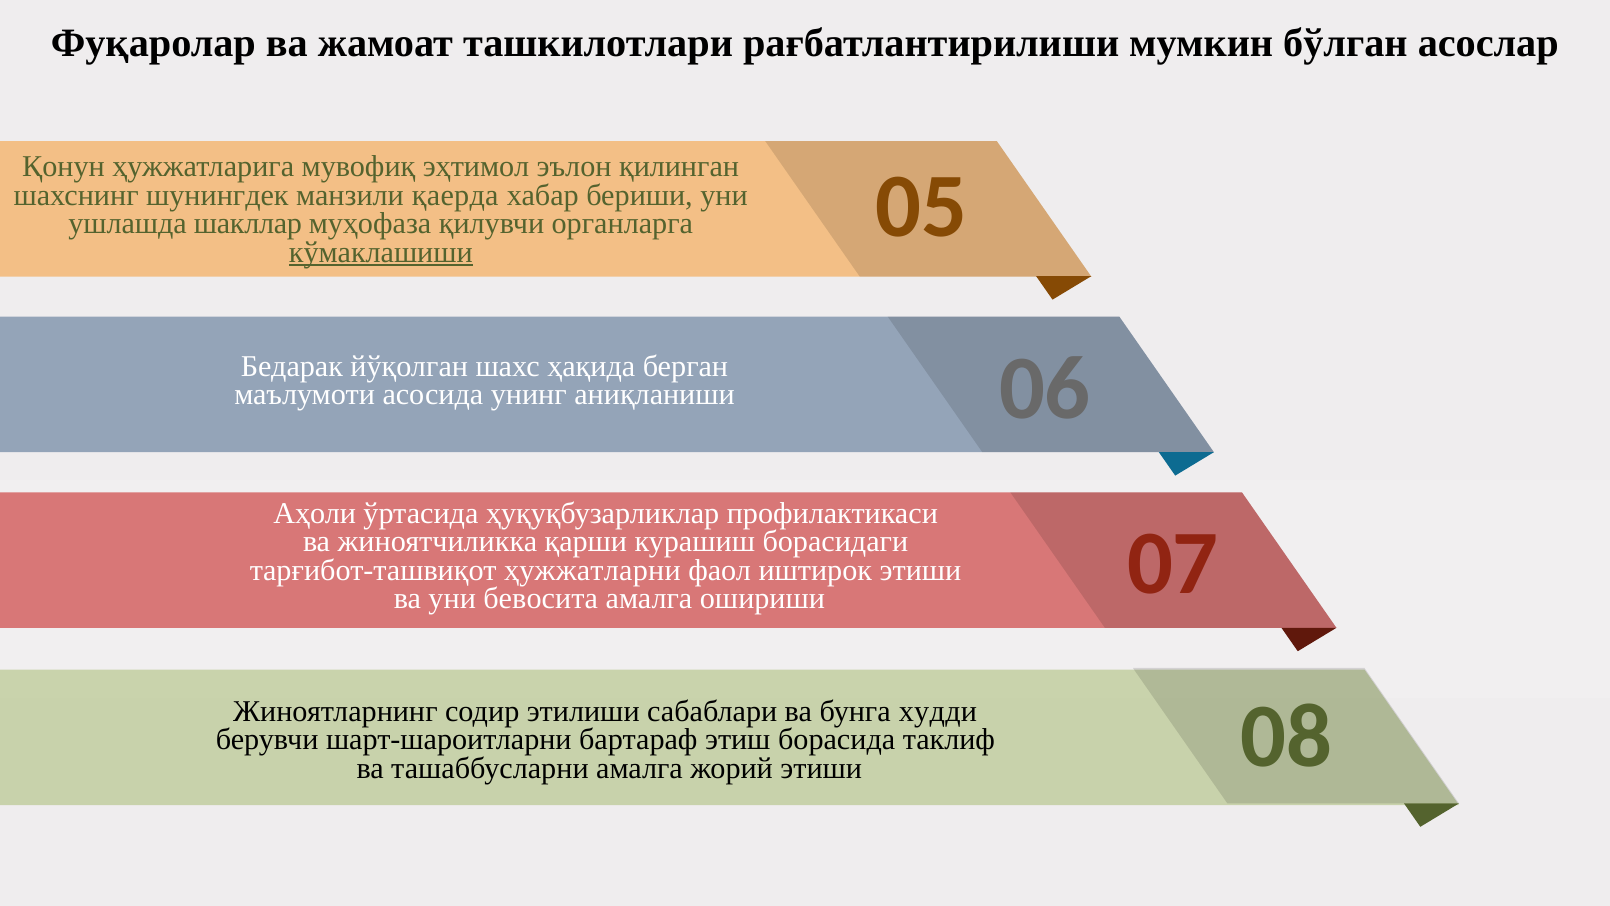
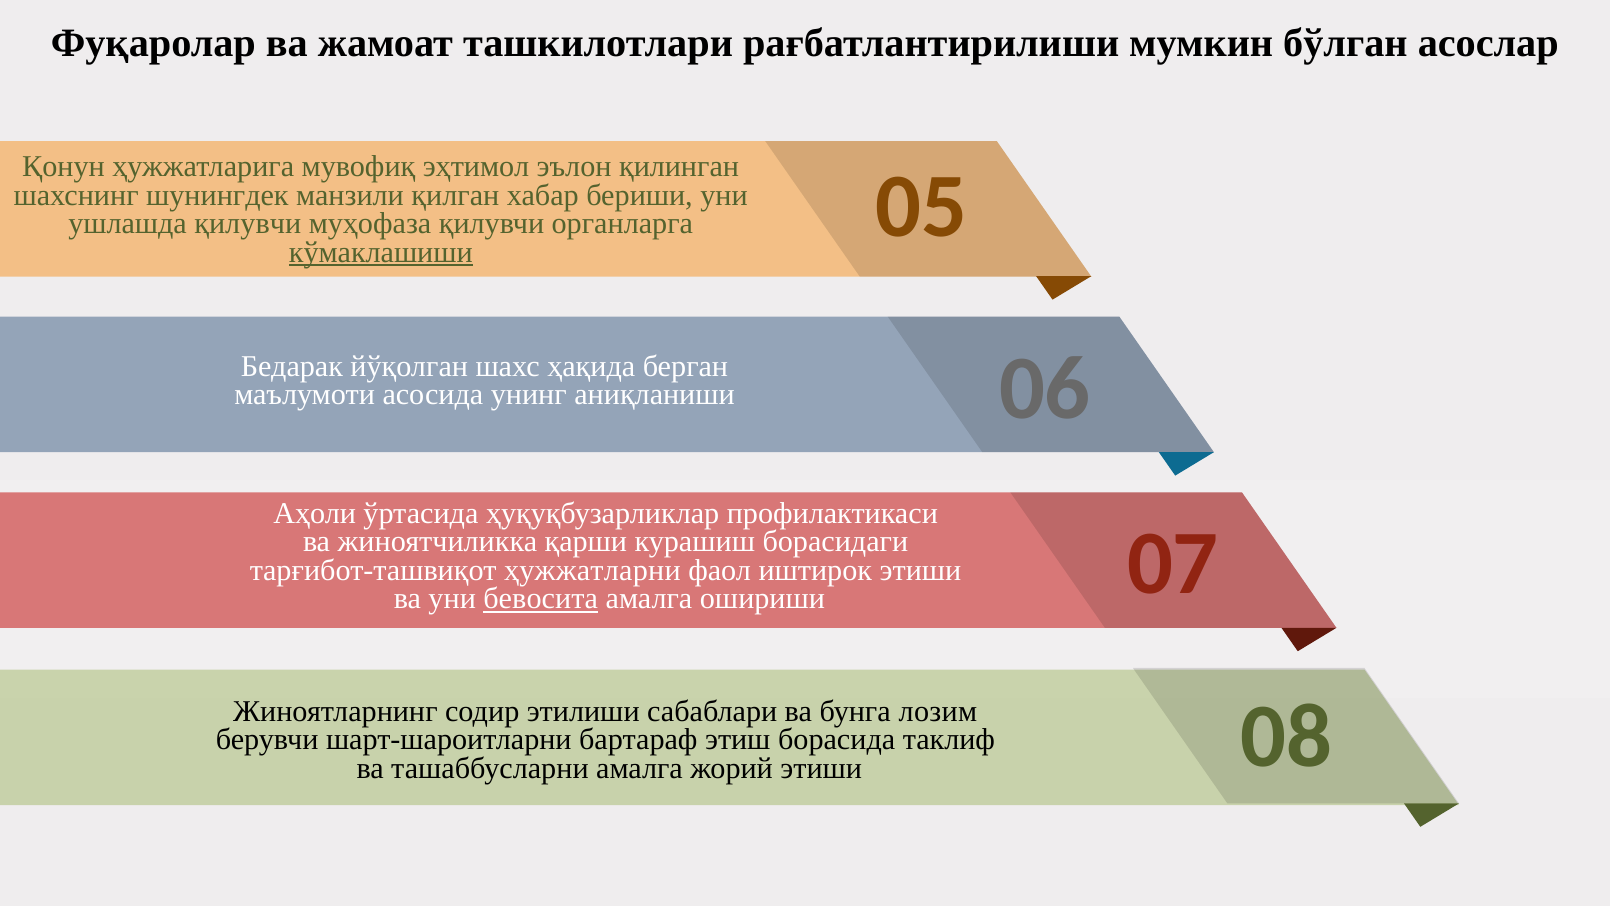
қаерда: қаерда -> қилган
ушлашда шакллар: шакллар -> қилувчи
бевосита underline: none -> present
худди: худди -> лозим
